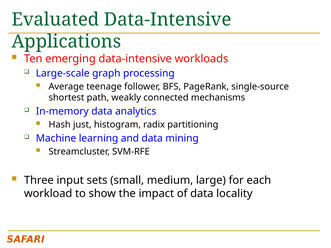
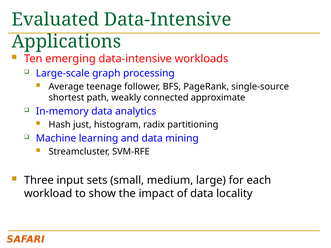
mechanisms: mechanisms -> approximate
